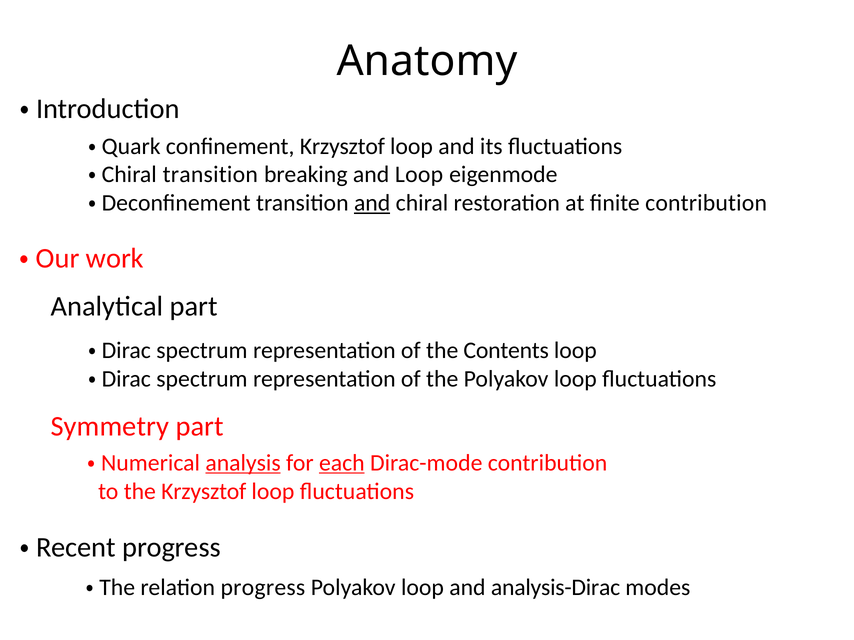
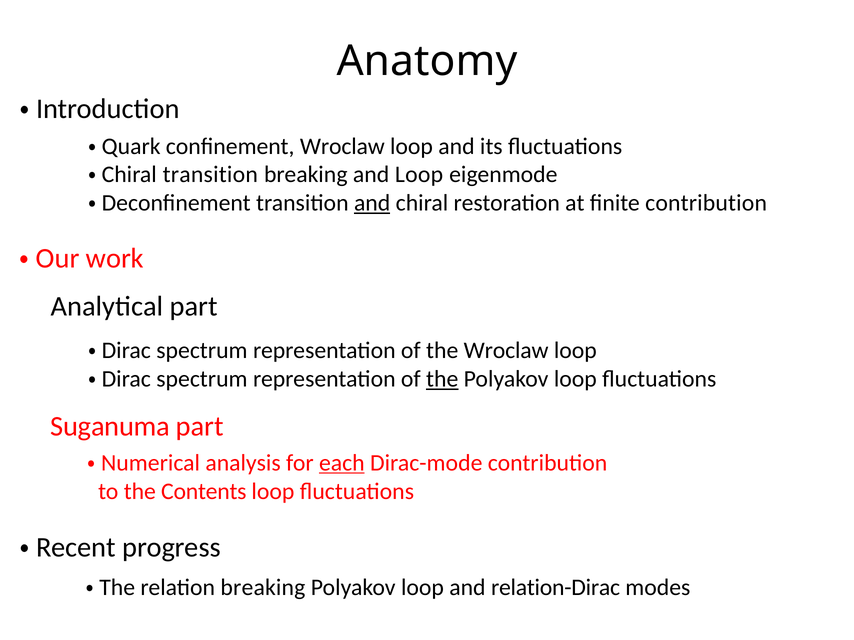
confinement Krzysztof: Krzysztof -> Wroclaw
the Contents: Contents -> Wroclaw
the at (442, 379) underline: none -> present
Symmetry: Symmetry -> Suganuma
analysis underline: present -> none
the Krzysztof: Krzysztof -> Contents
relation progress: progress -> breaking
analysis-Dirac: analysis-Dirac -> relation-Dirac
